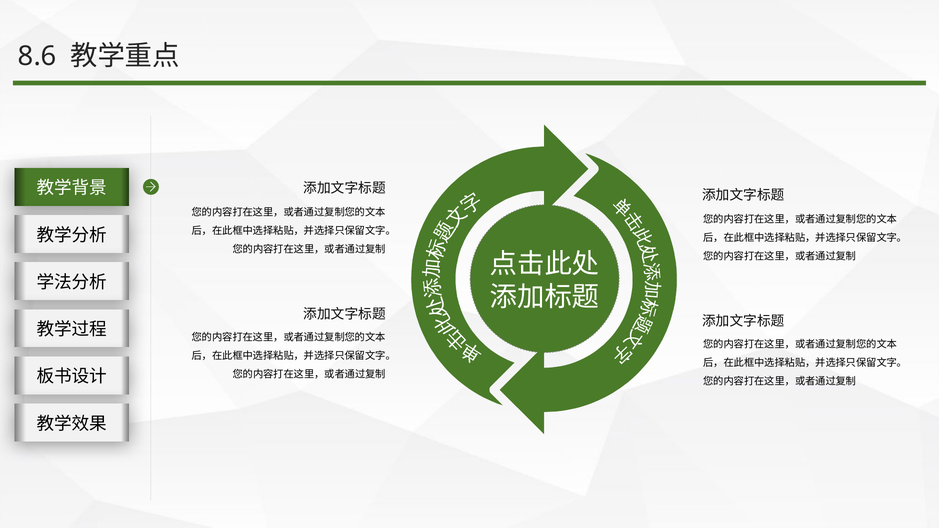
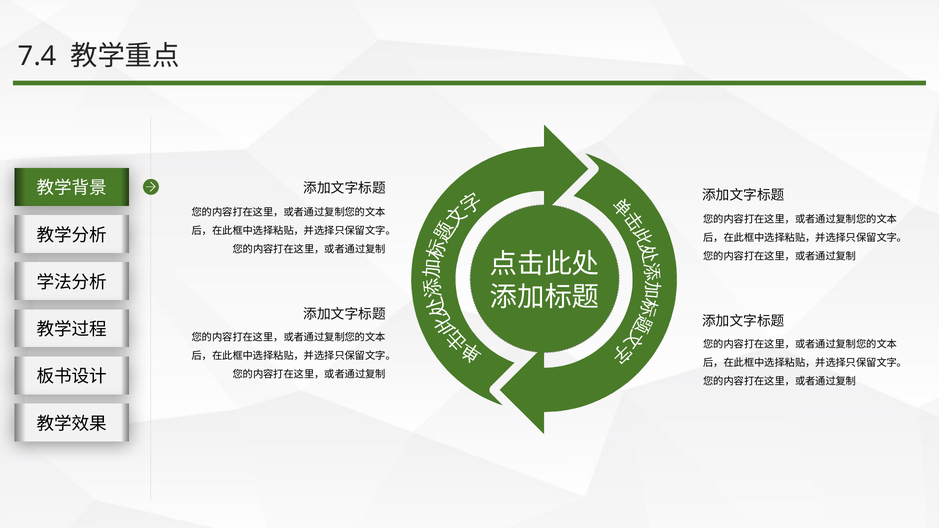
8.6: 8.6 -> 7.4
